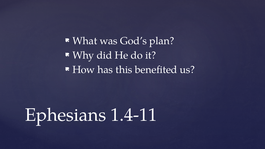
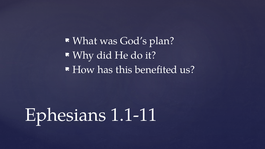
1.4-11: 1.4-11 -> 1.1-11
